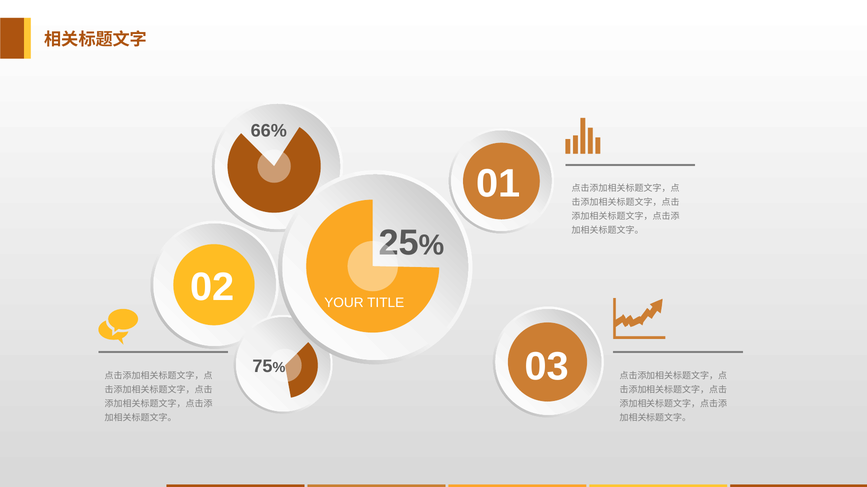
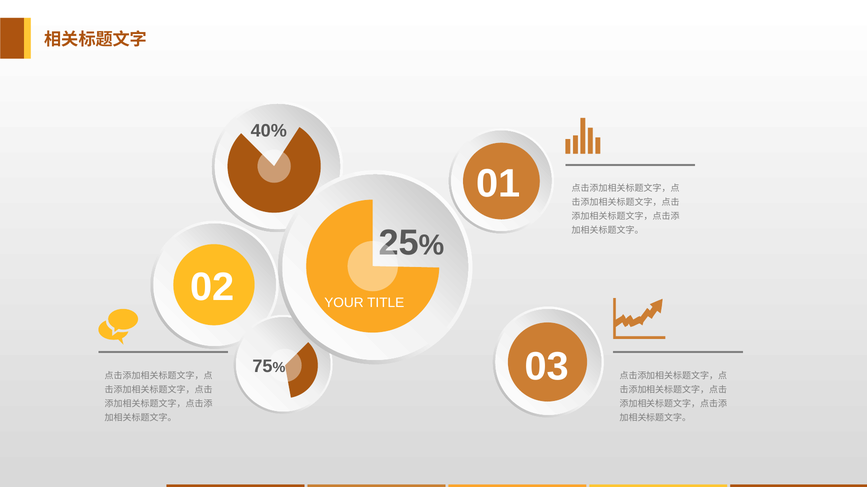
66%: 66% -> 40%
